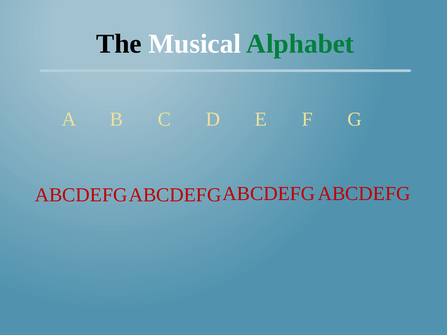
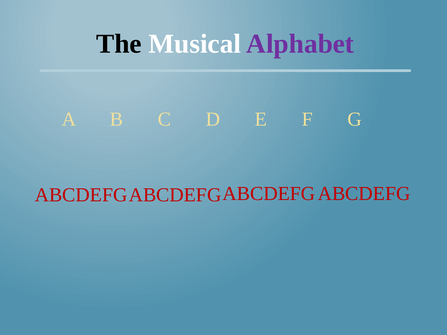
Alphabet colour: green -> purple
